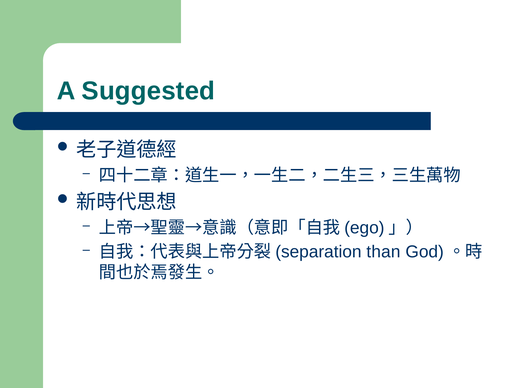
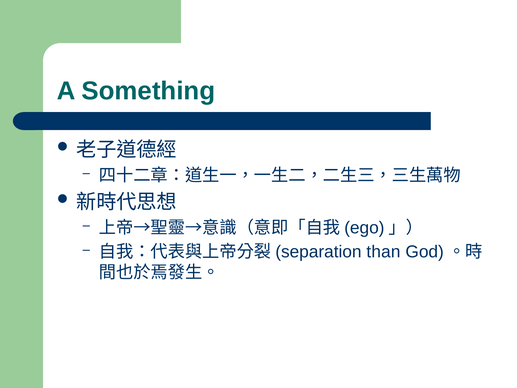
Suggested: Suggested -> Something
